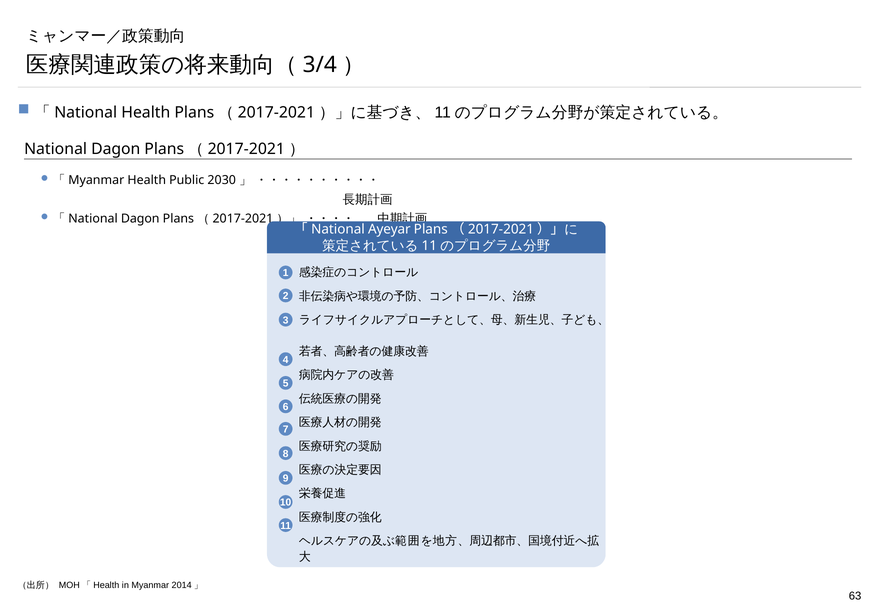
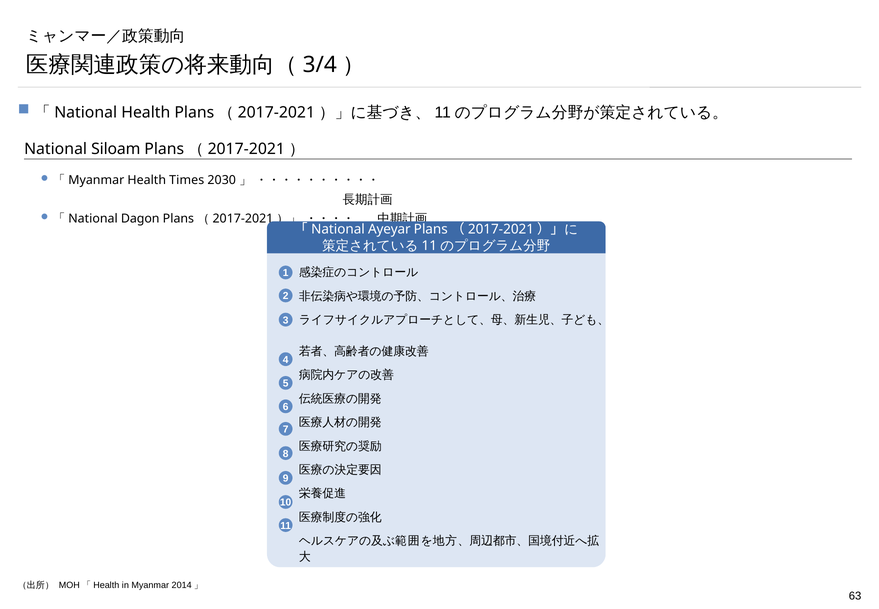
National Dagon: Dagon -> Siloam
Public: Public -> Times
